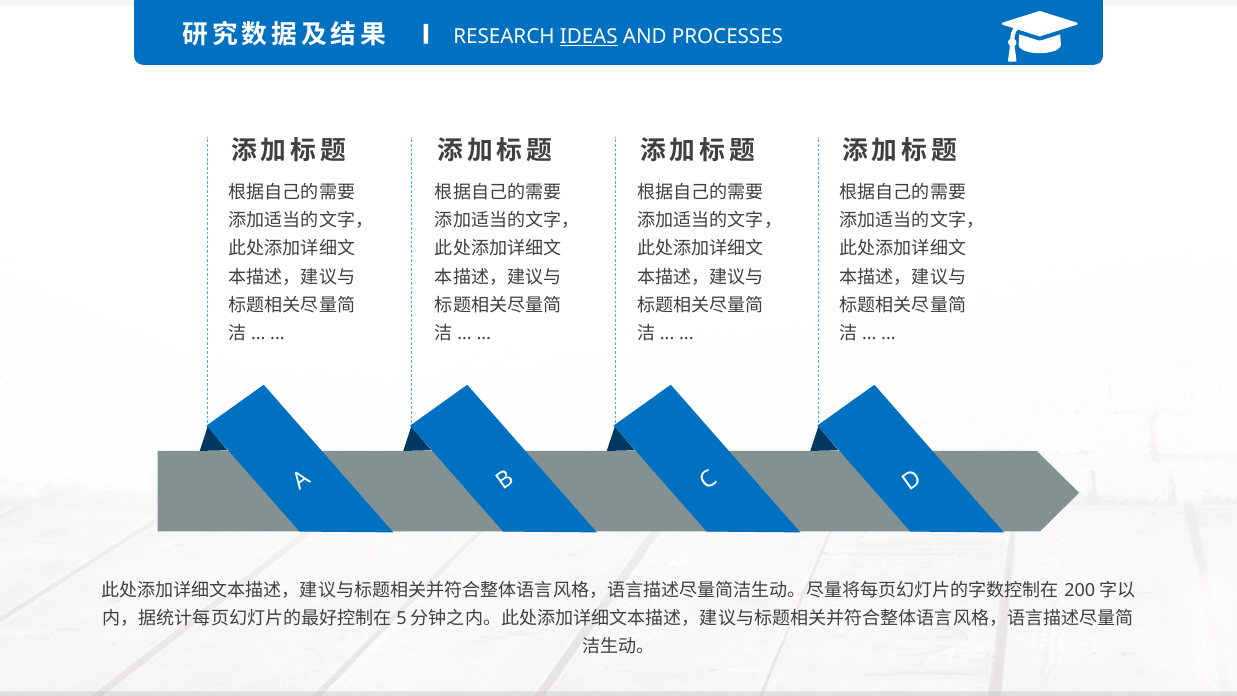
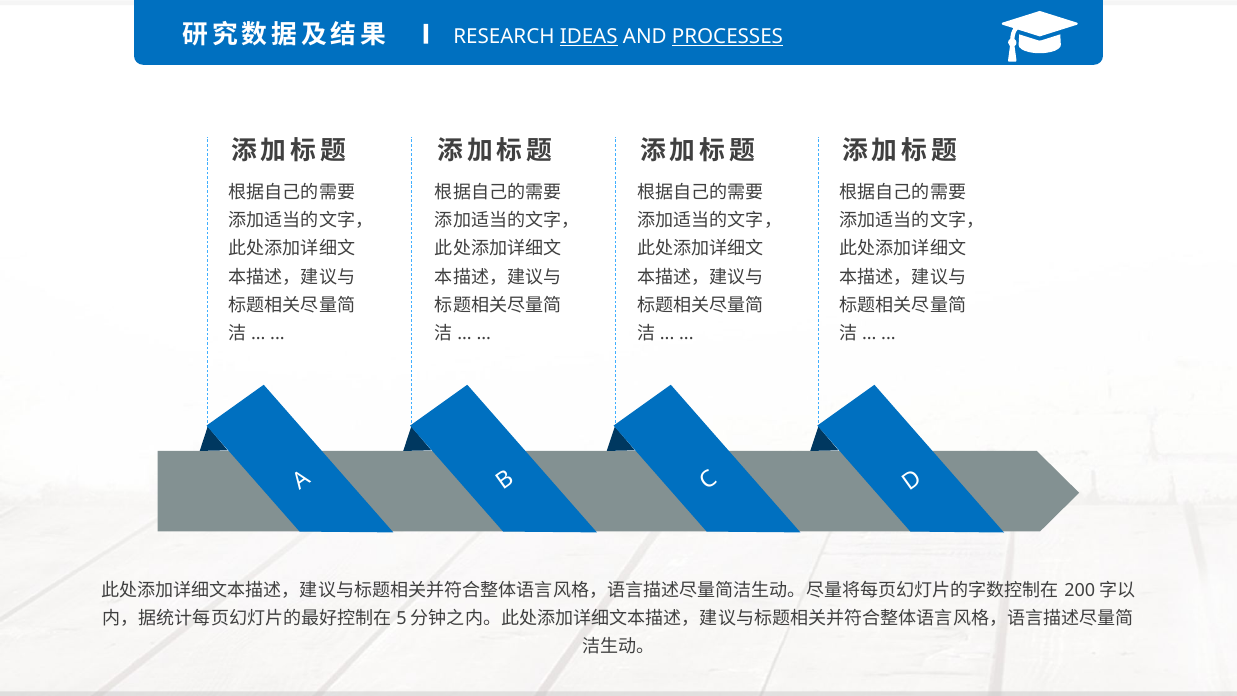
PROCESSES underline: none -> present
